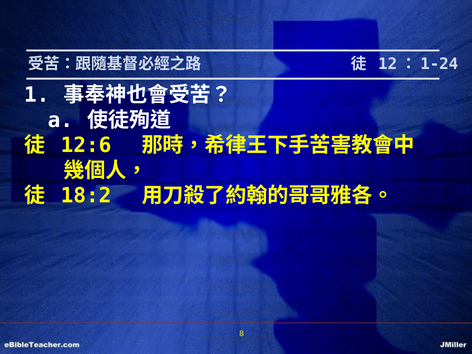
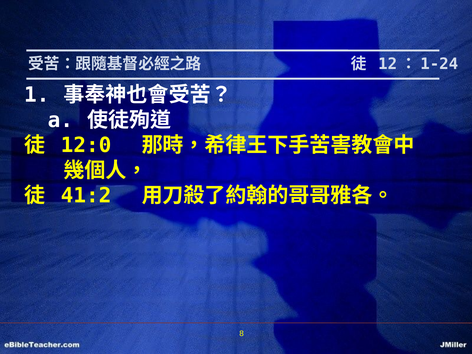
12:6: 12:6 -> 12:0
18:2: 18:2 -> 41:2
